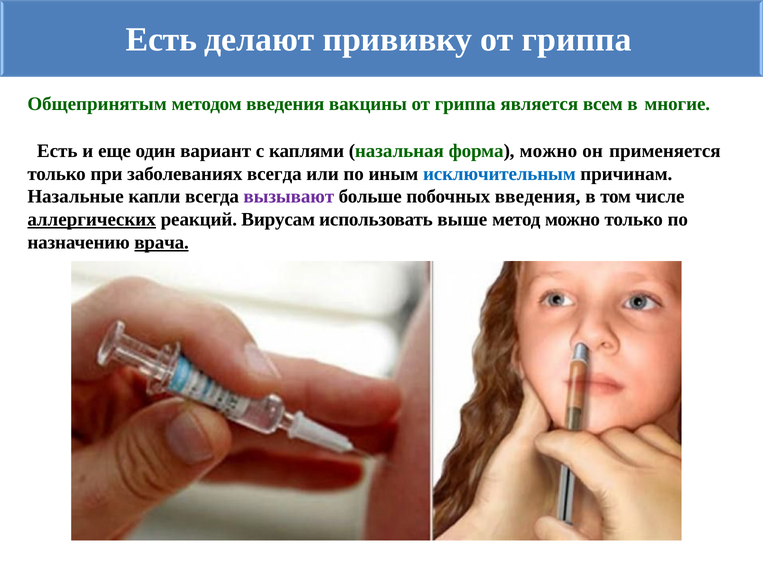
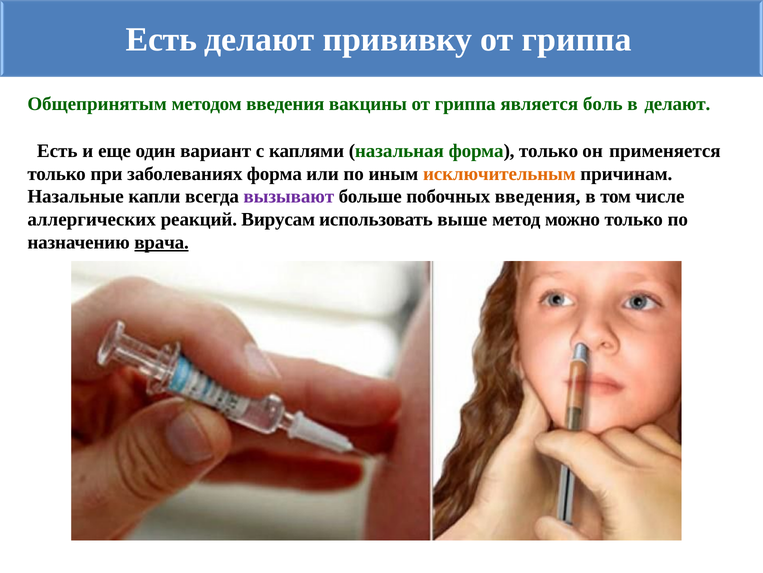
всем: всем -> боль
в многие: многие -> делают
форма можно: можно -> только
заболеваниях всегда: всегда -> форма
исключительным colour: blue -> orange
аллергических underline: present -> none
